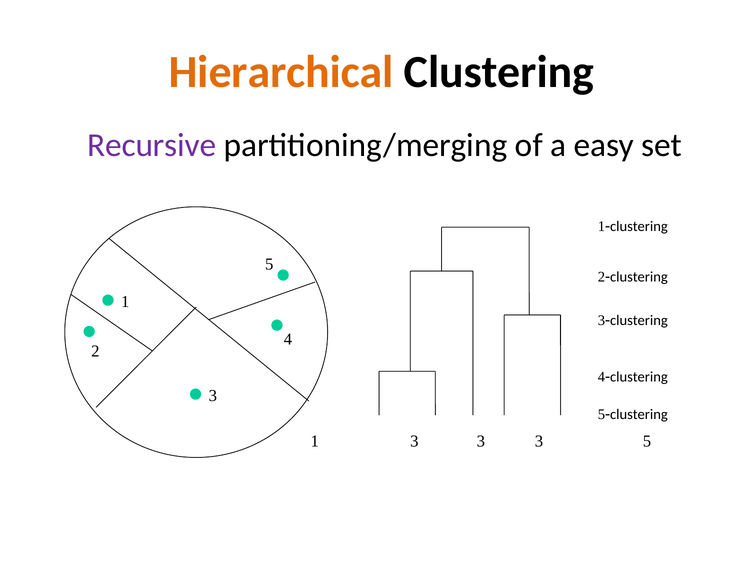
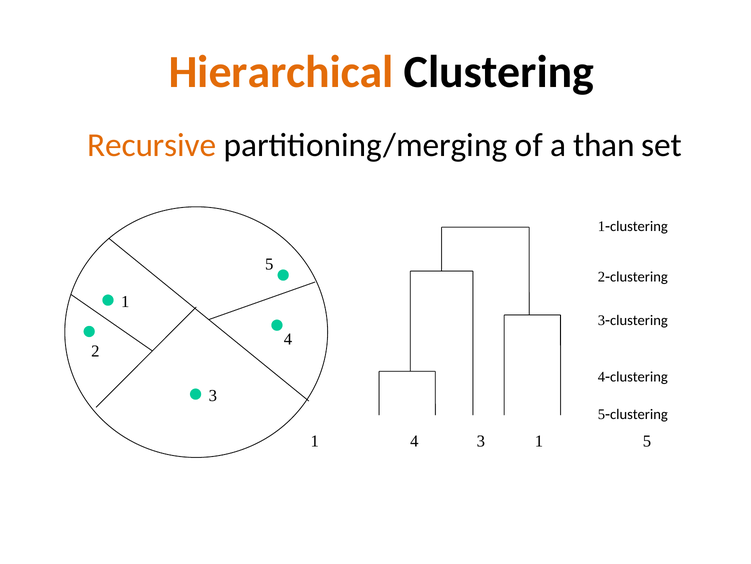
Recursive colour: purple -> orange
easy: easy -> than
1 3: 3 -> 4
3 at (539, 440): 3 -> 1
